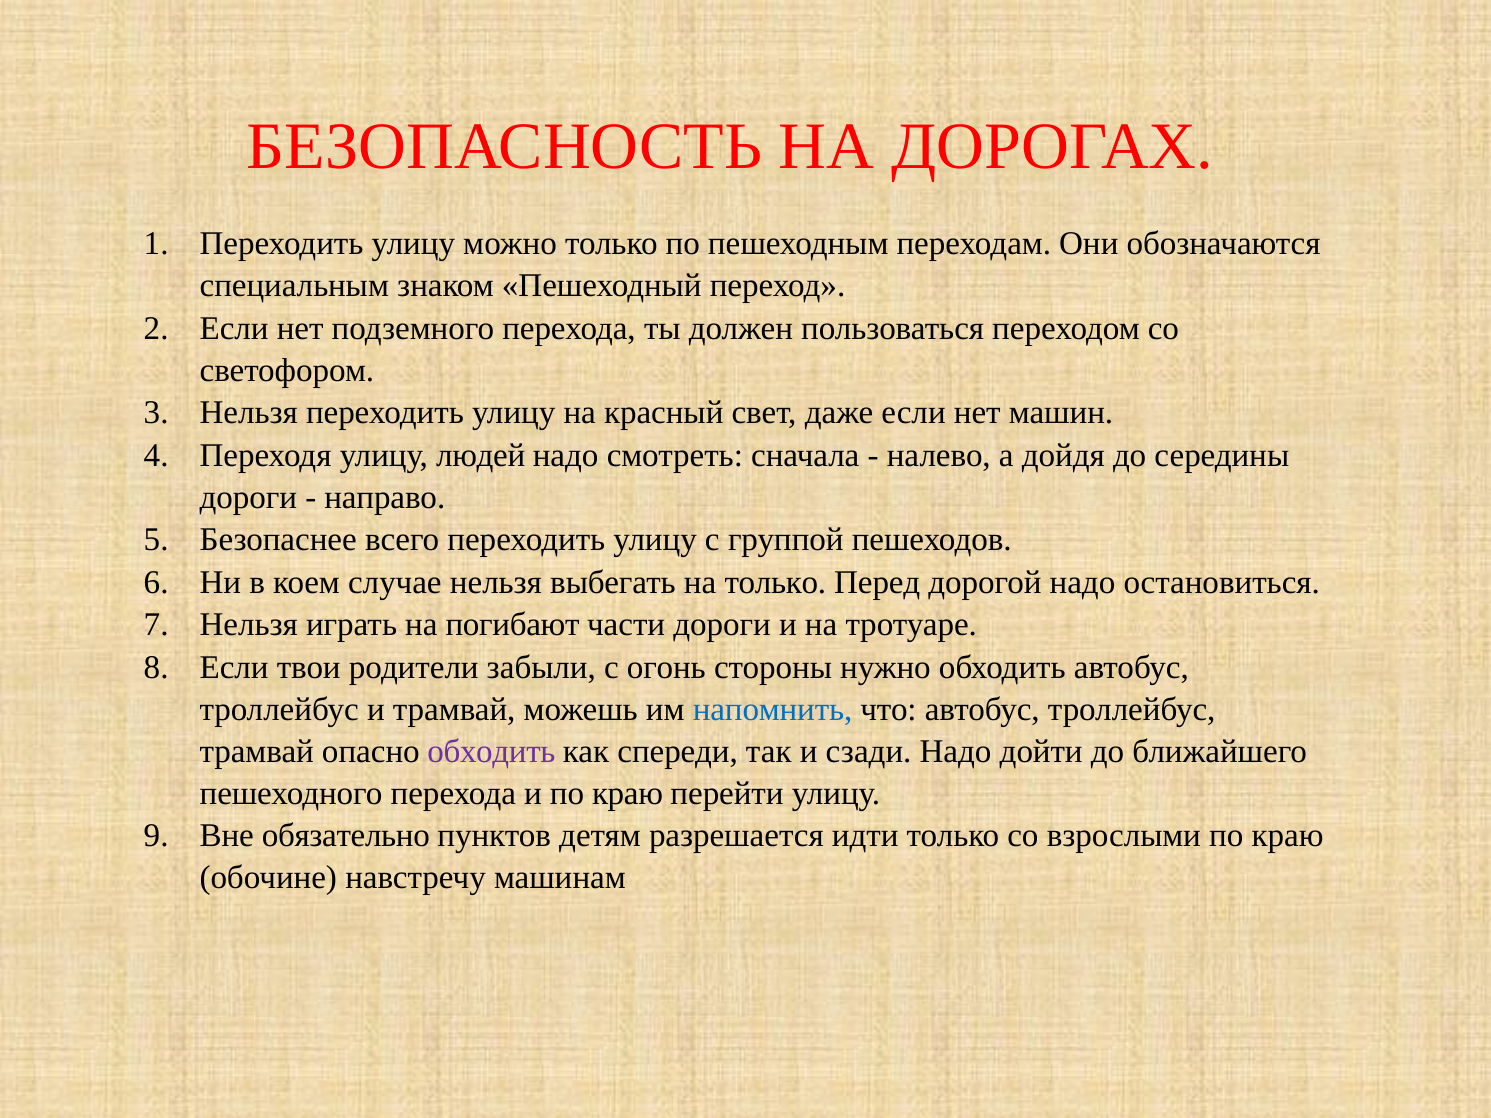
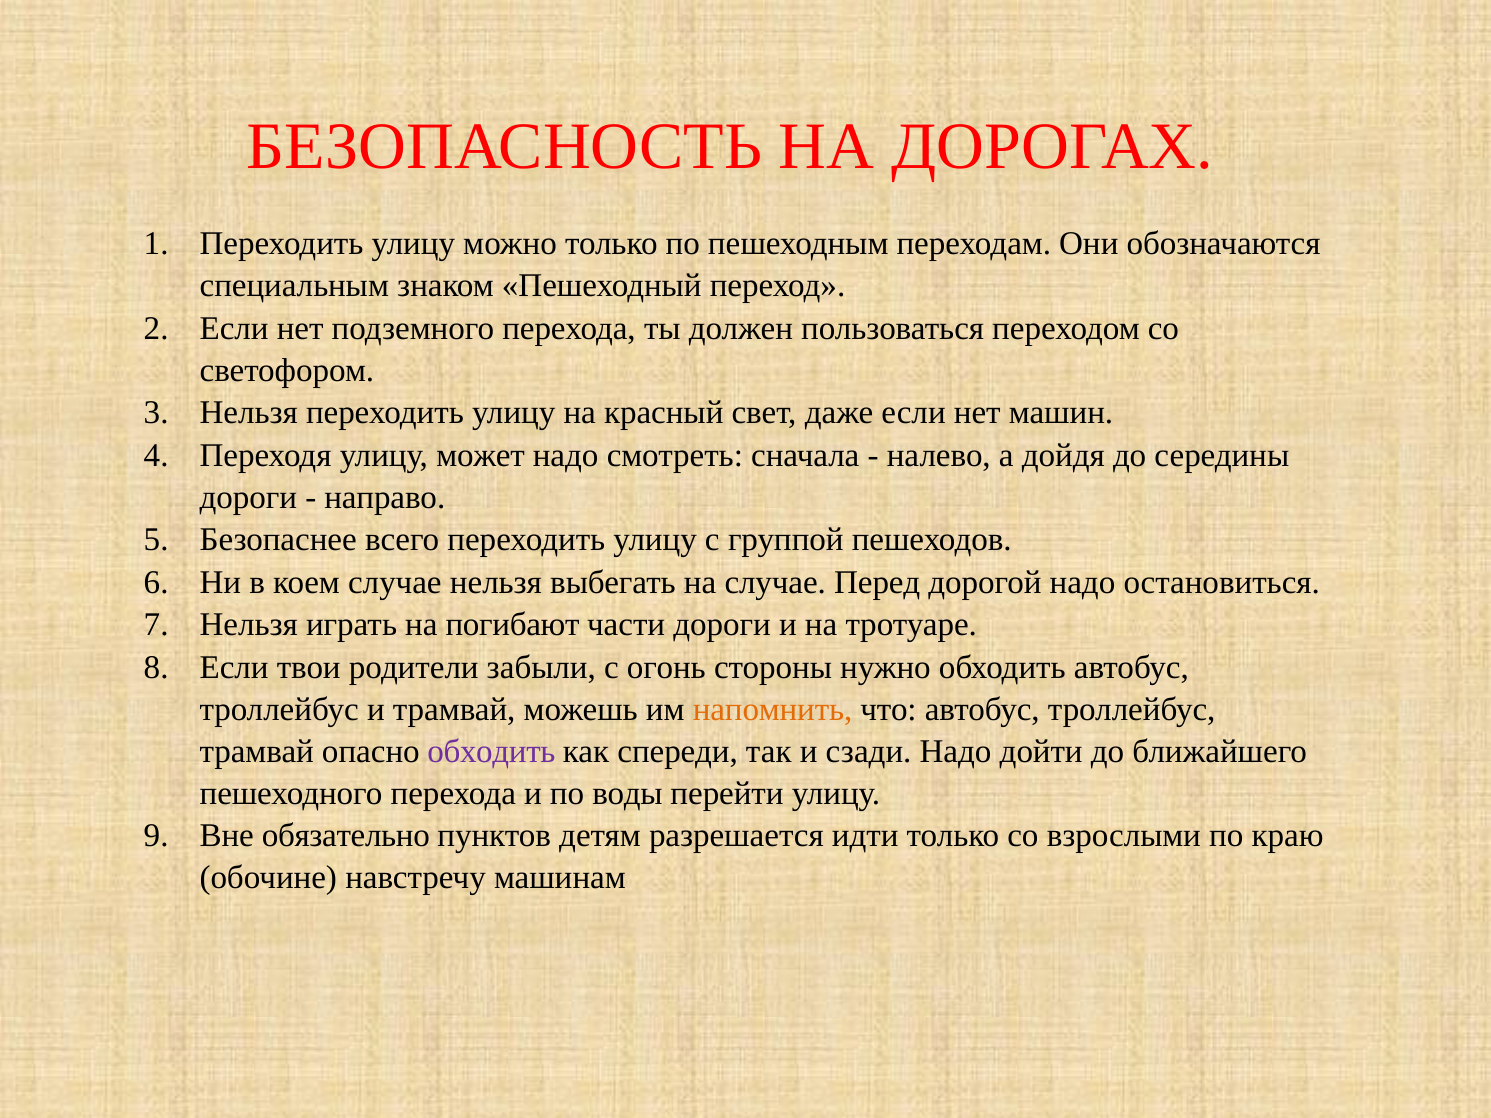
людей: людей -> может
на только: только -> случае
напомнить colour: blue -> orange
и по краю: краю -> воды
